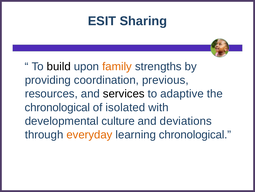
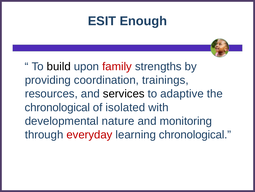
Sharing: Sharing -> Enough
family colour: orange -> red
previous: previous -> trainings
culture: culture -> nature
deviations: deviations -> monitoring
everyday colour: orange -> red
